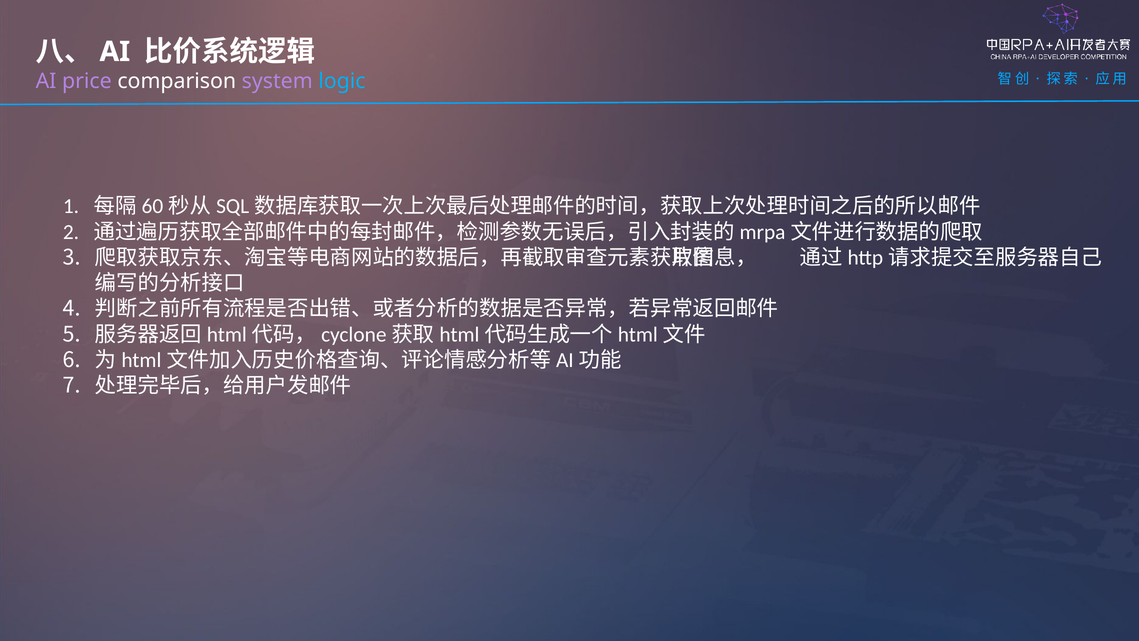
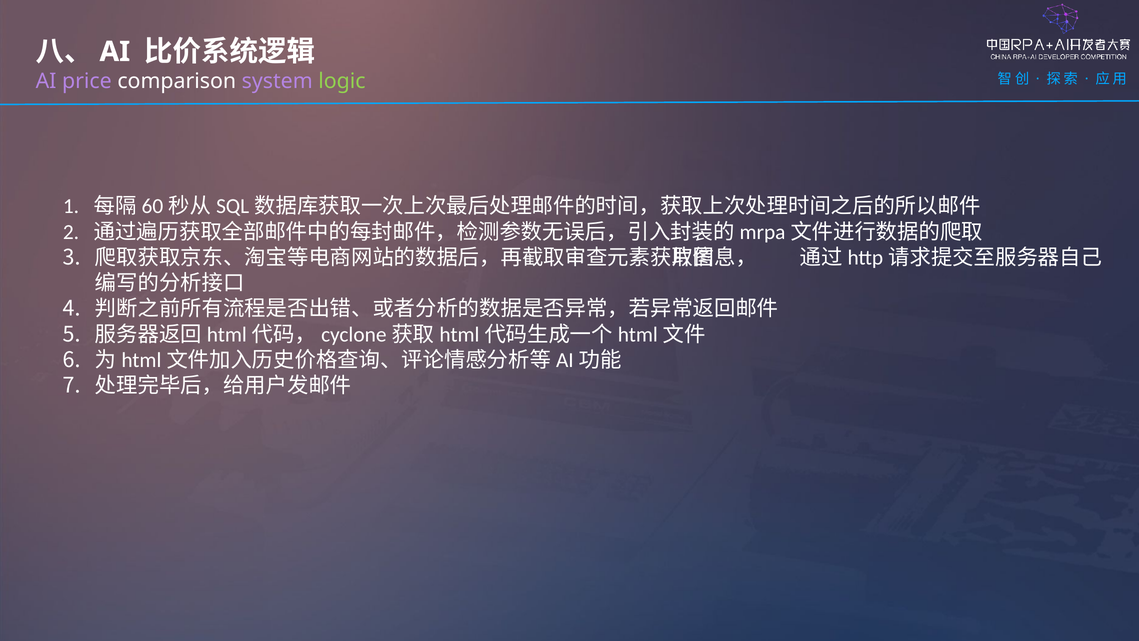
logic colour: light blue -> light green
